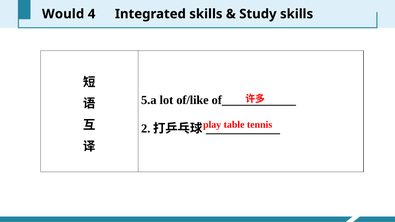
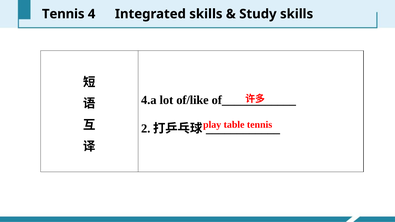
Would at (63, 14): Would -> Tennis
5.a: 5.a -> 4.a
